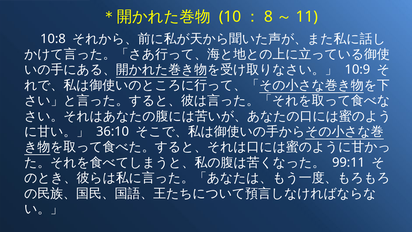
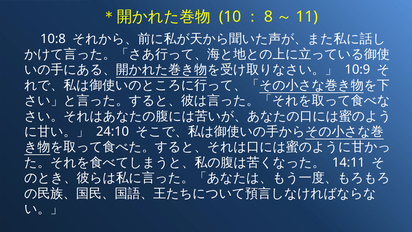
36:10: 36:10 -> 24:10
99:11: 99:11 -> 14:11
